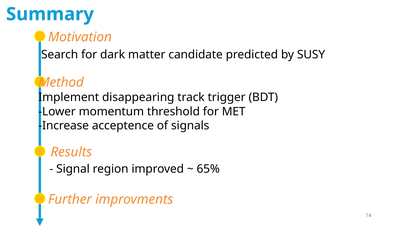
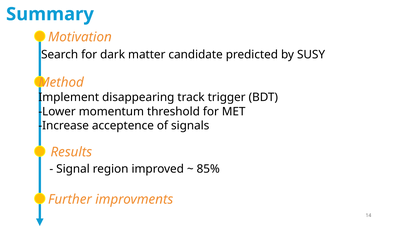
65%: 65% -> 85%
